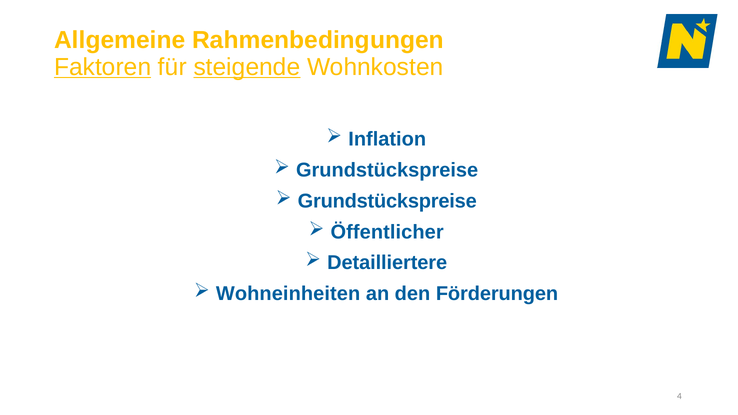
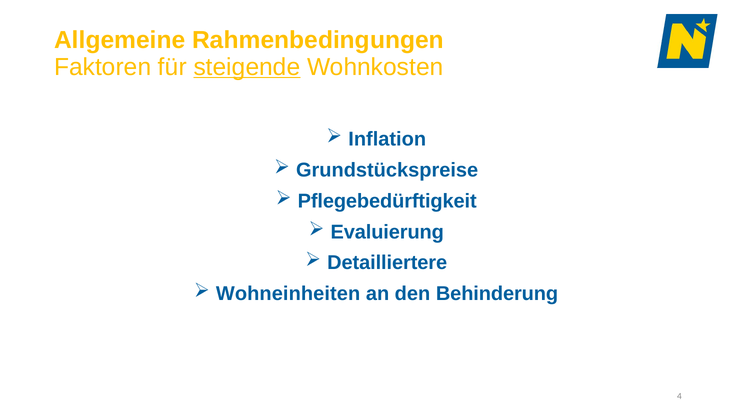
Faktoren underline: present -> none
Grundstückspreise at (387, 201): Grundstückspreise -> Pflegebedürftigkeit
Öffentlicher: Öffentlicher -> Evaluierung
Förderungen: Förderungen -> Behinderung
